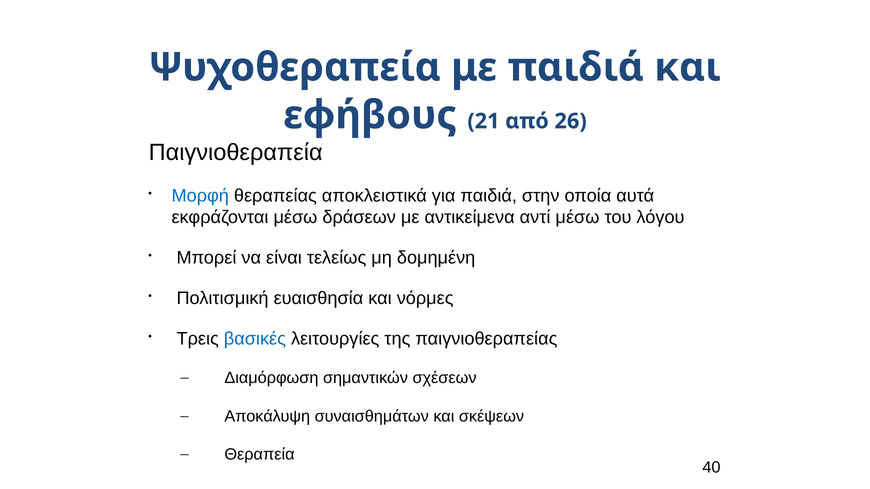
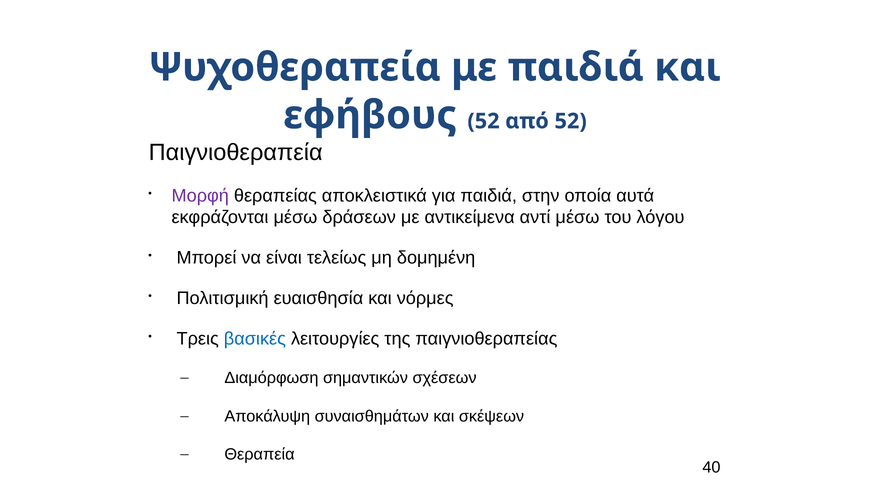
εφήβους 21: 21 -> 52
από 26: 26 -> 52
Μορφή colour: blue -> purple
